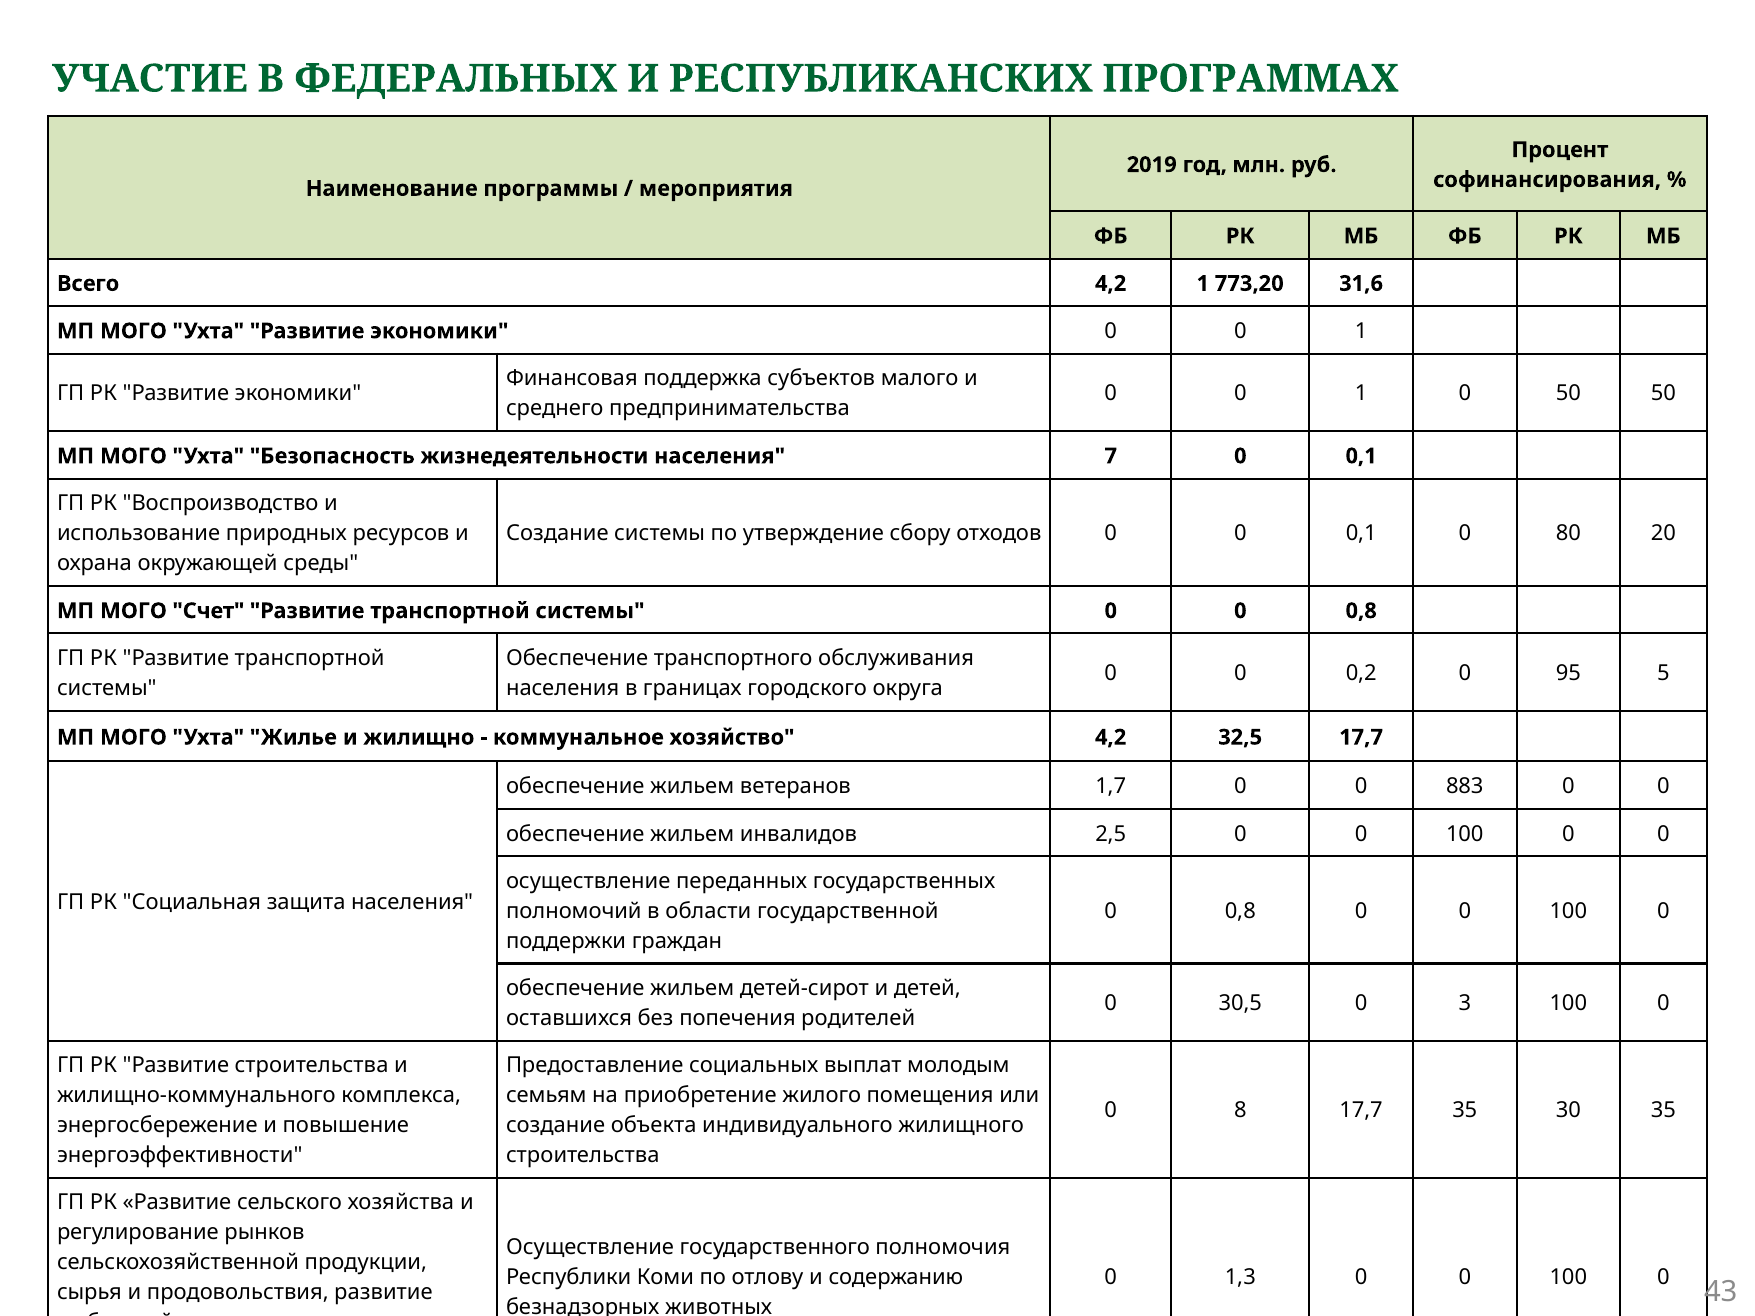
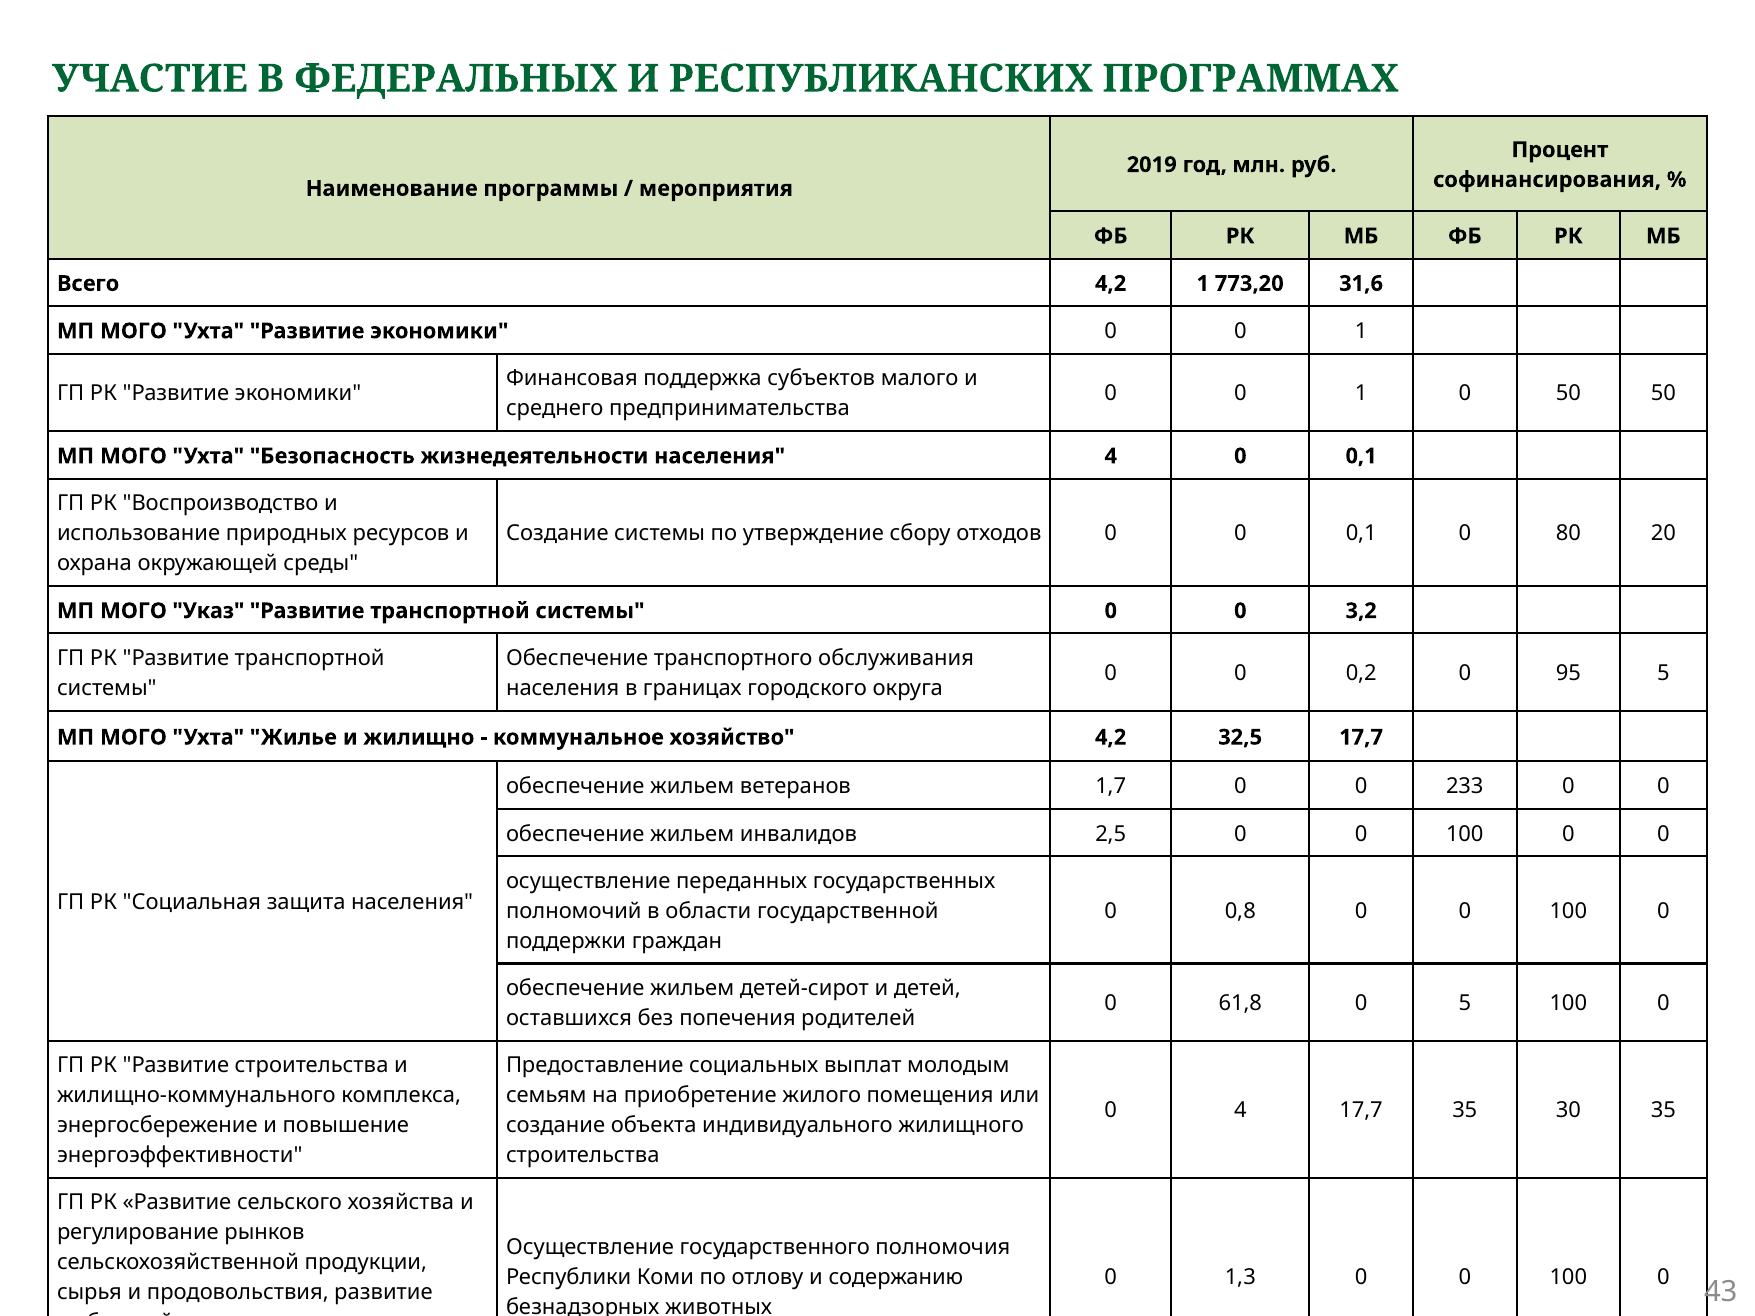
населения 7: 7 -> 4
Счет: Счет -> Указ
0 0 0,8: 0,8 -> 3,2
883: 883 -> 233
30,5: 30,5 -> 61,8
0 3: 3 -> 5
0 8: 8 -> 4
